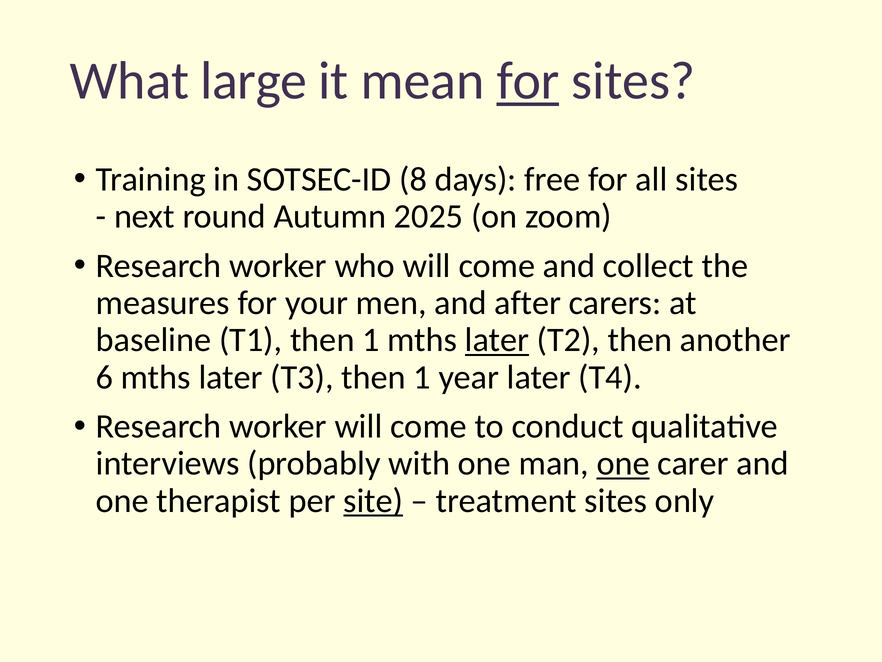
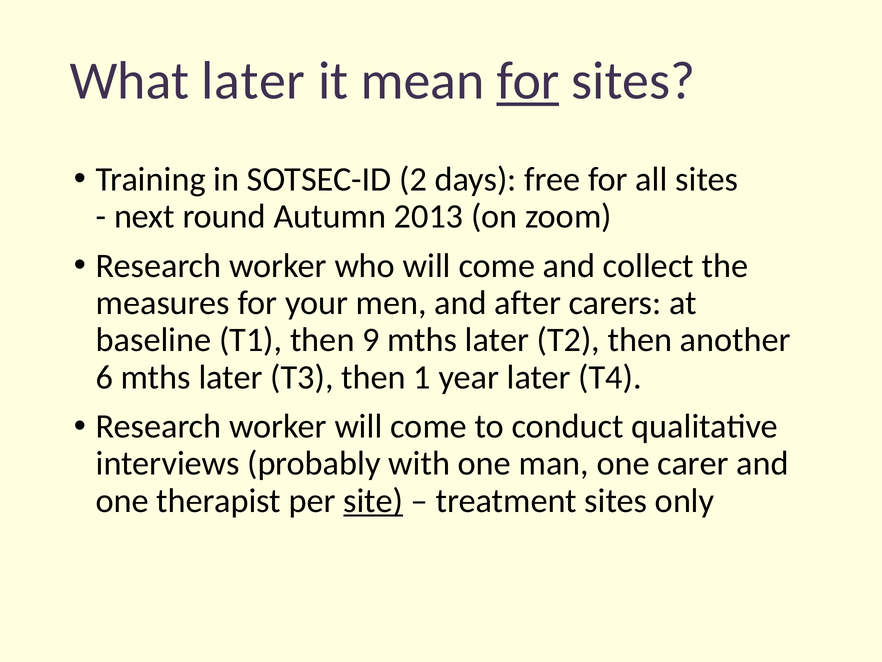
What large: large -> later
8: 8 -> 2
2025: 2025 -> 2013
T1 then 1: 1 -> 9
later at (497, 340) underline: present -> none
one at (623, 463) underline: present -> none
